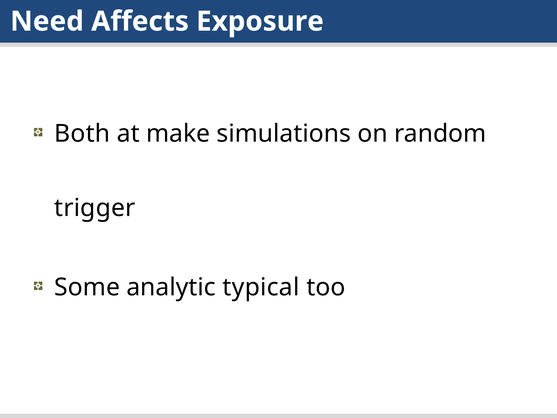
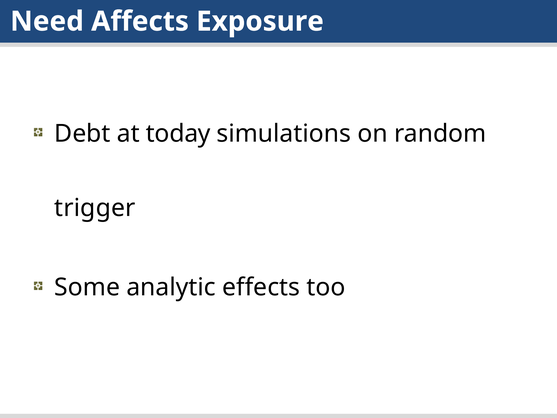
Both: Both -> Debt
make: make -> today
typical: typical -> effects
